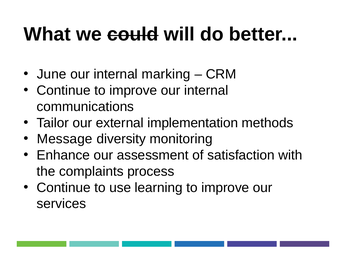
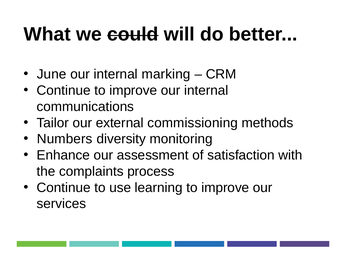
implementation: implementation -> commissioning
Message: Message -> Numbers
